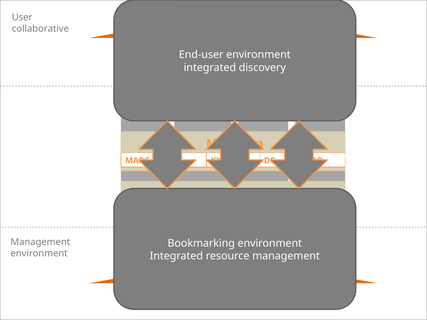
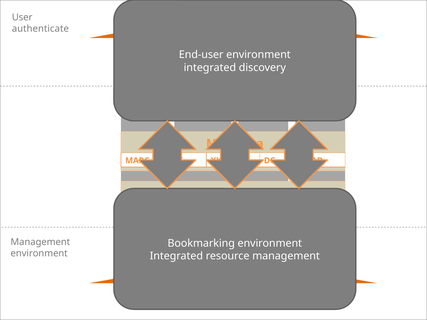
collaborative: collaborative -> authenticate
